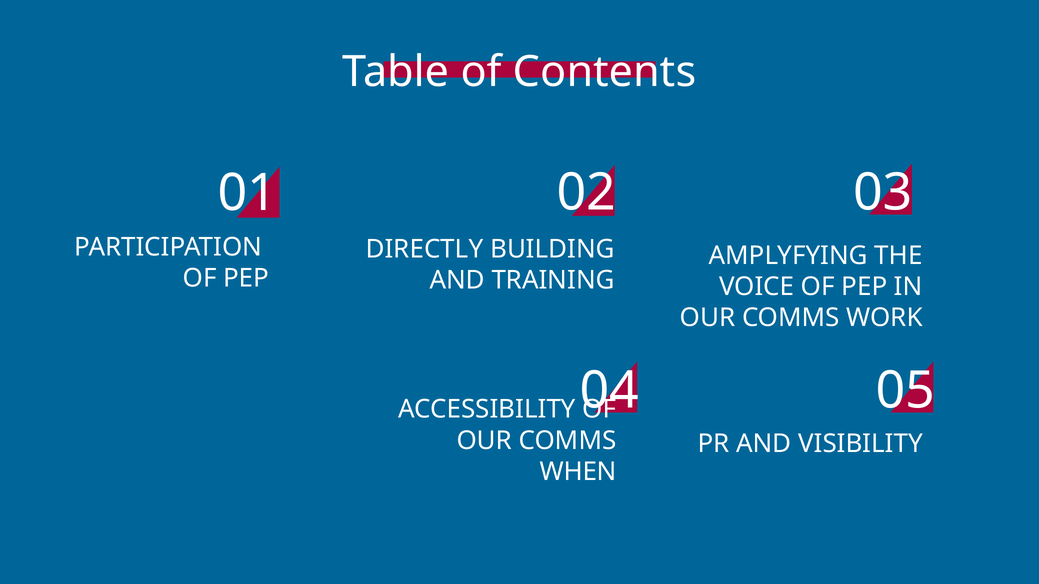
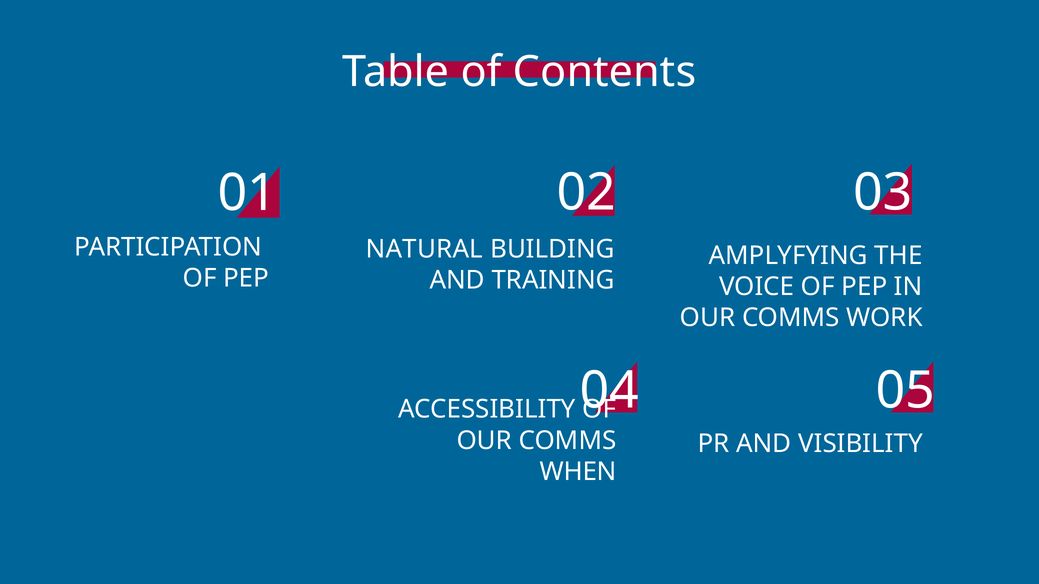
DIRECTLY: DIRECTLY -> NATURAL
